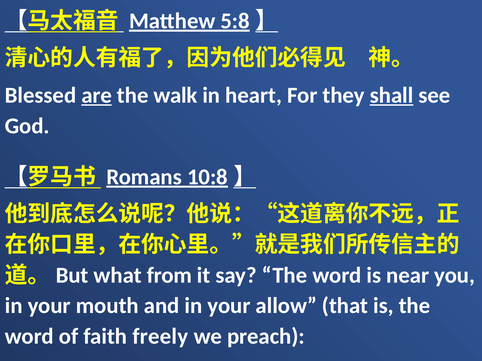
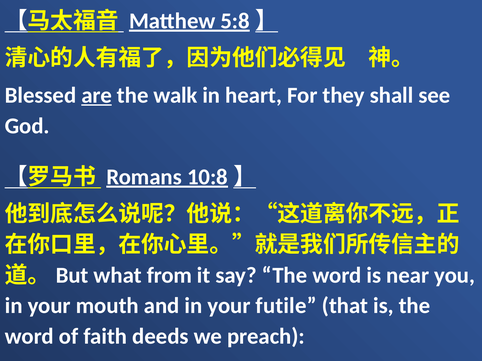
shall underline: present -> none
allow: allow -> futile
freely: freely -> deeds
